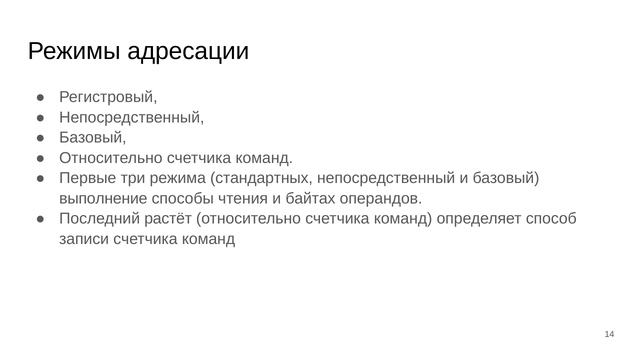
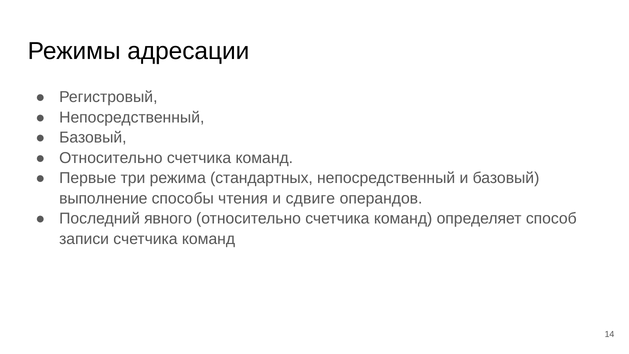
байтах: байтах -> сдвиге
растёт: растёт -> явного
